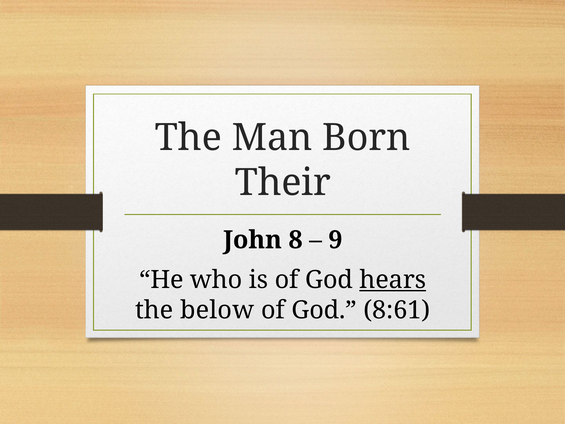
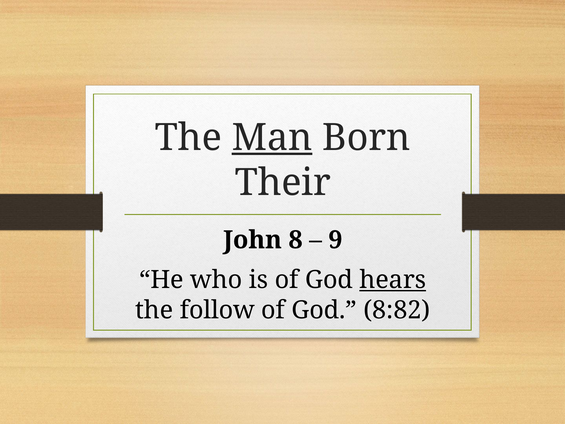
Man underline: none -> present
below: below -> follow
8:61: 8:61 -> 8:82
